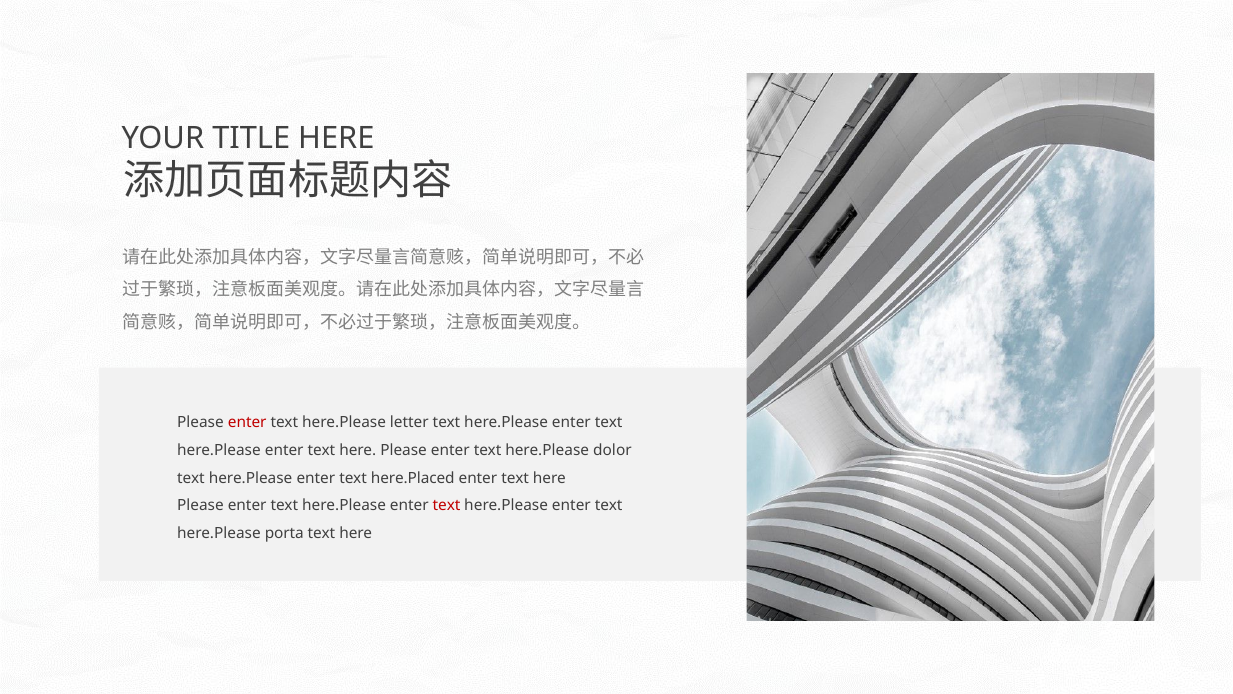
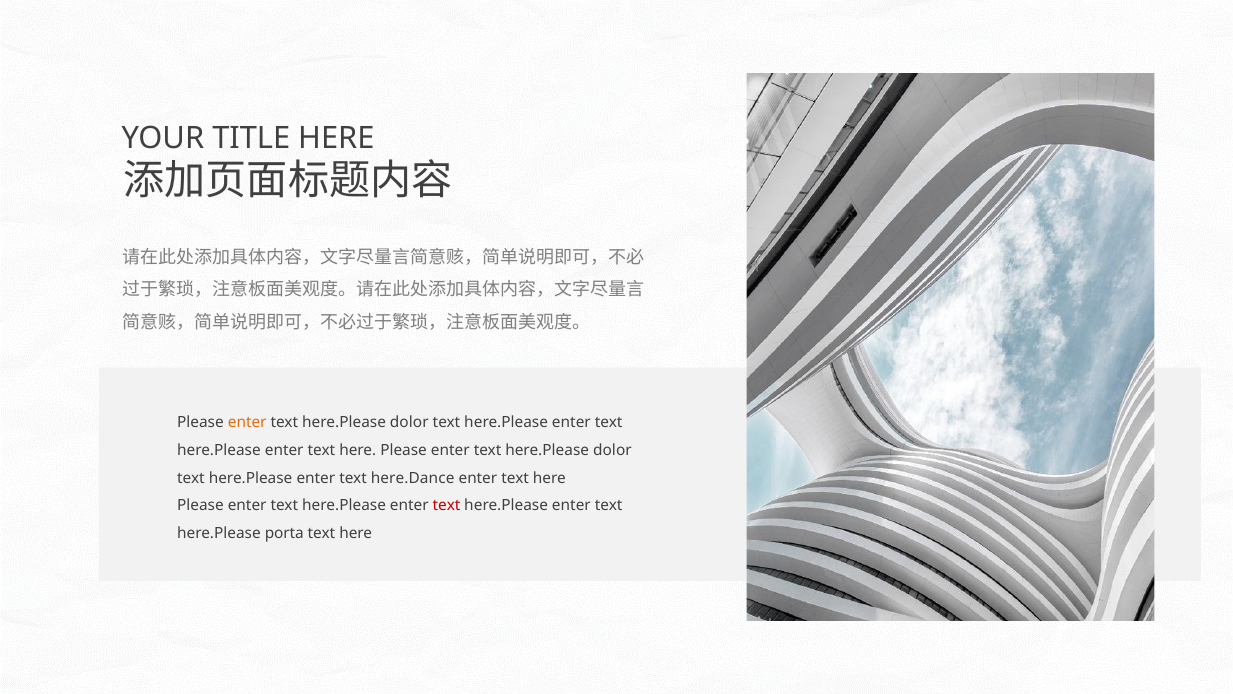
enter at (247, 422) colour: red -> orange
letter at (409, 422): letter -> dolor
here.Placed: here.Placed -> here.Dance
